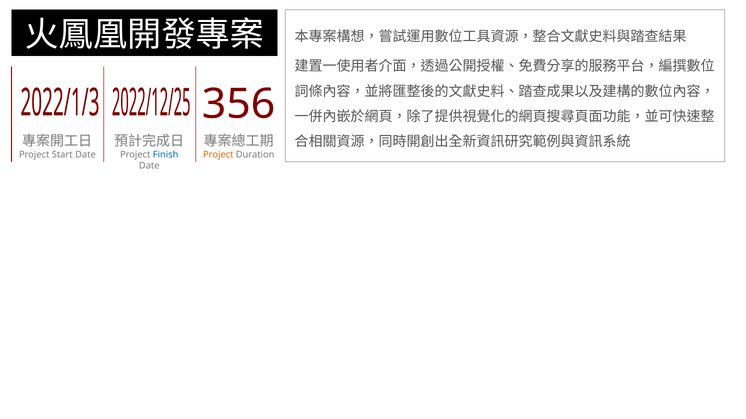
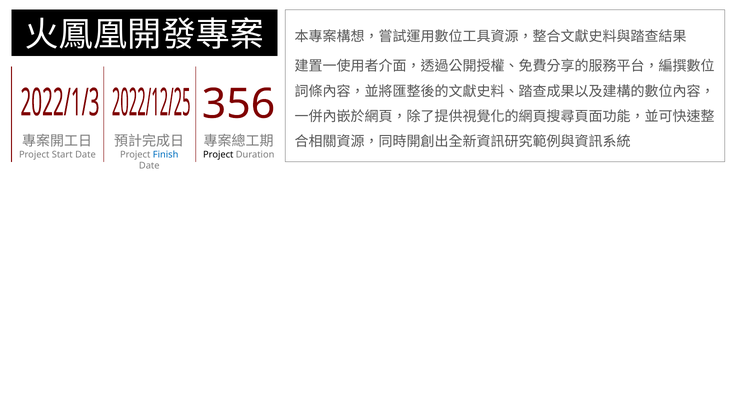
Project at (218, 155) colour: orange -> black
